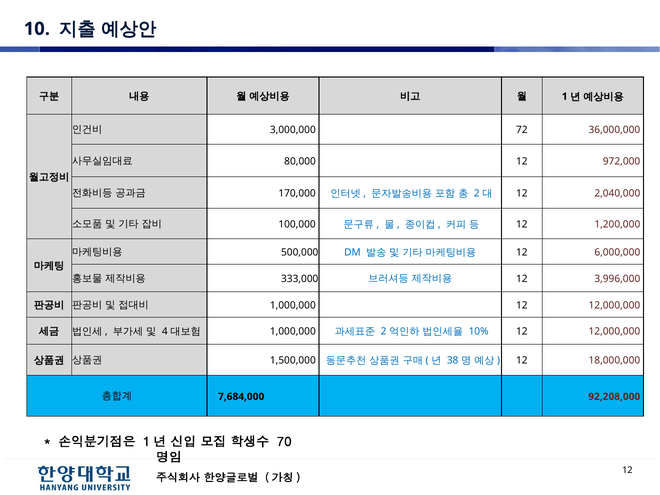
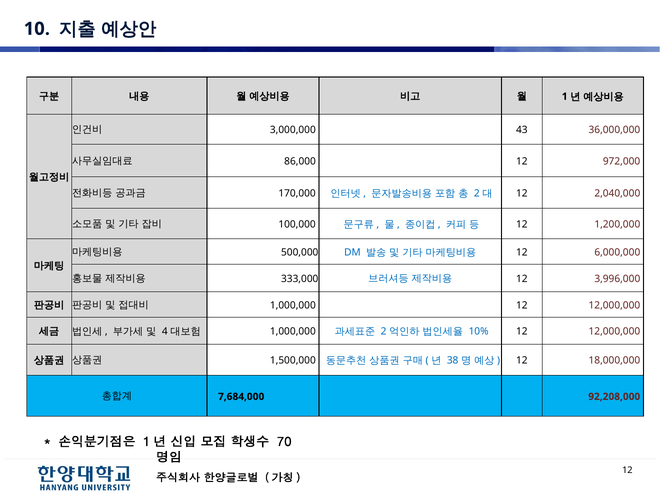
72: 72 -> 43
80,000: 80,000 -> 86,000
